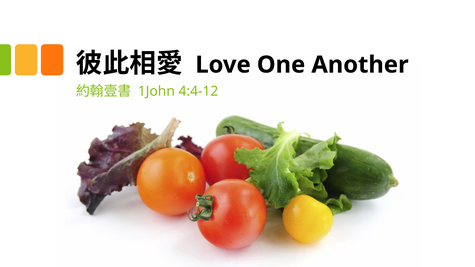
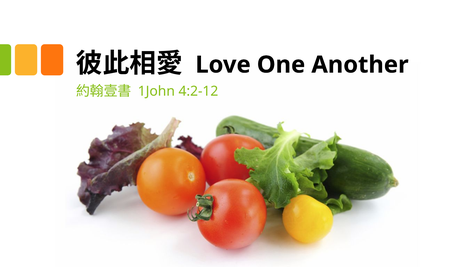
4:4-12: 4:4-12 -> 4:2-12
